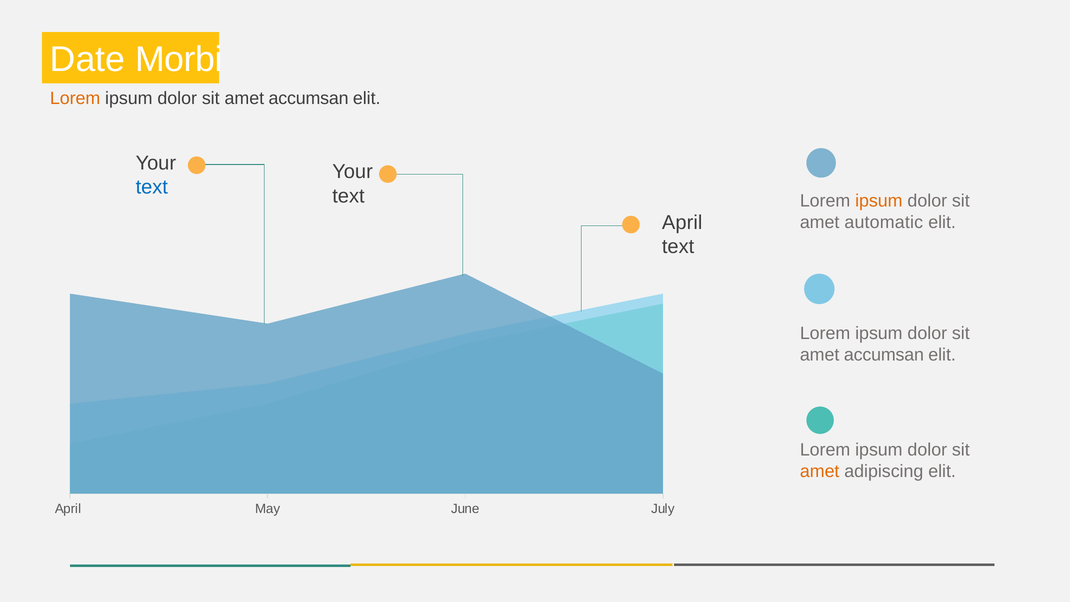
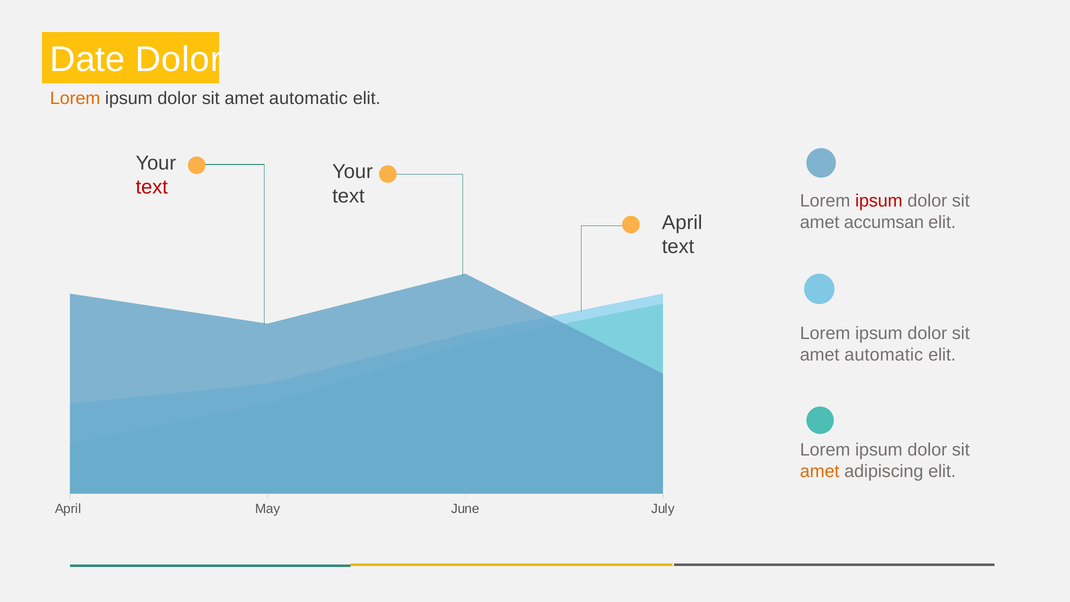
Date Morbi: Morbi -> Dolor
accumsan at (309, 99): accumsan -> automatic
text at (152, 187) colour: blue -> red
ipsum at (879, 201) colour: orange -> red
automatic: automatic -> accumsan
accumsan at (884, 355): accumsan -> automatic
